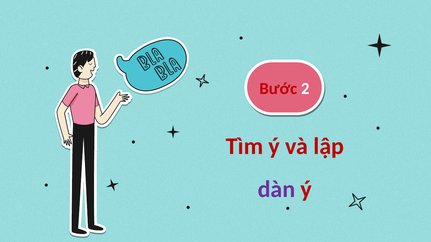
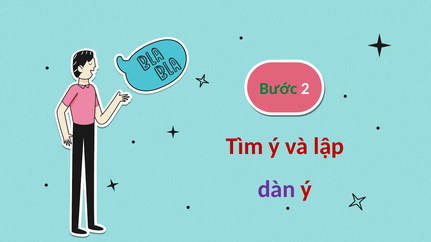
Bước colour: red -> green
